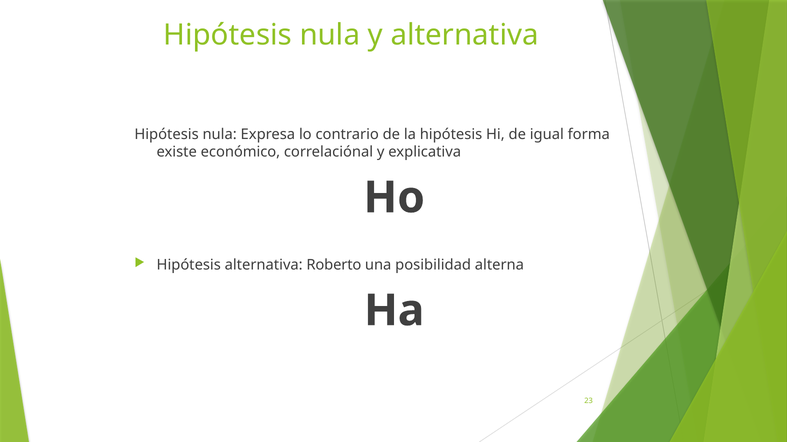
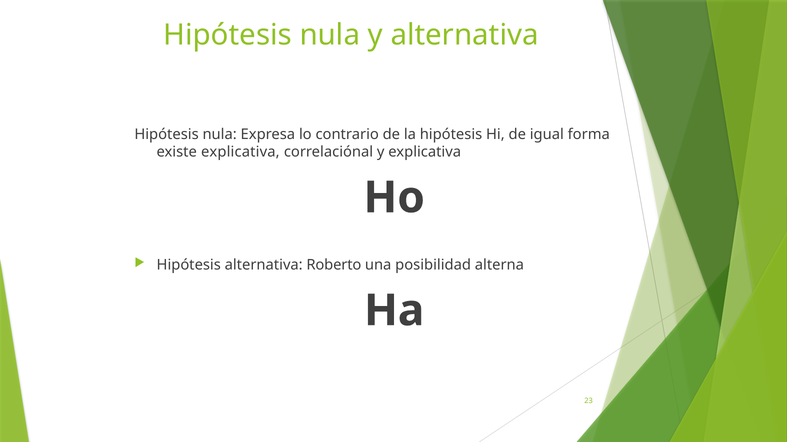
existe económico: económico -> explicativa
